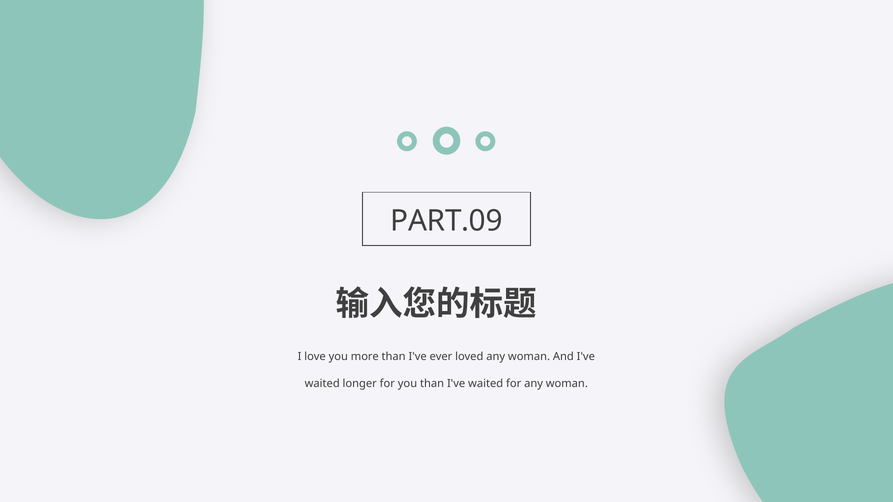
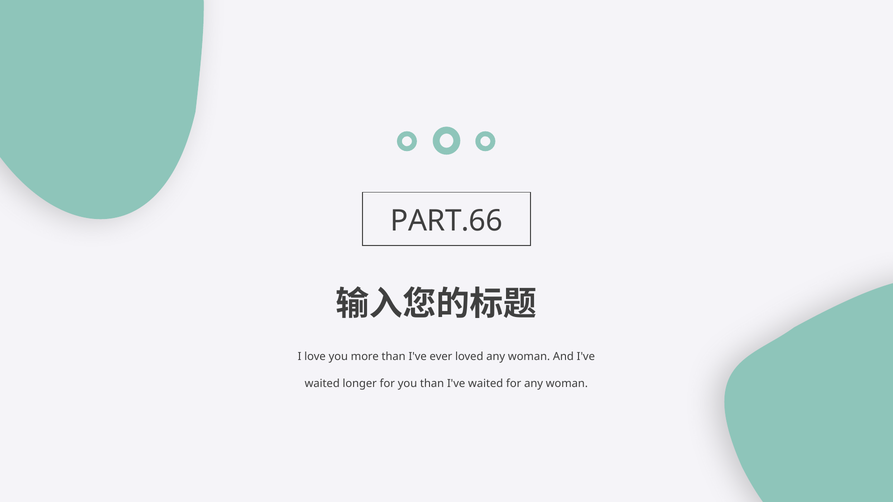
PART.09: PART.09 -> PART.66
